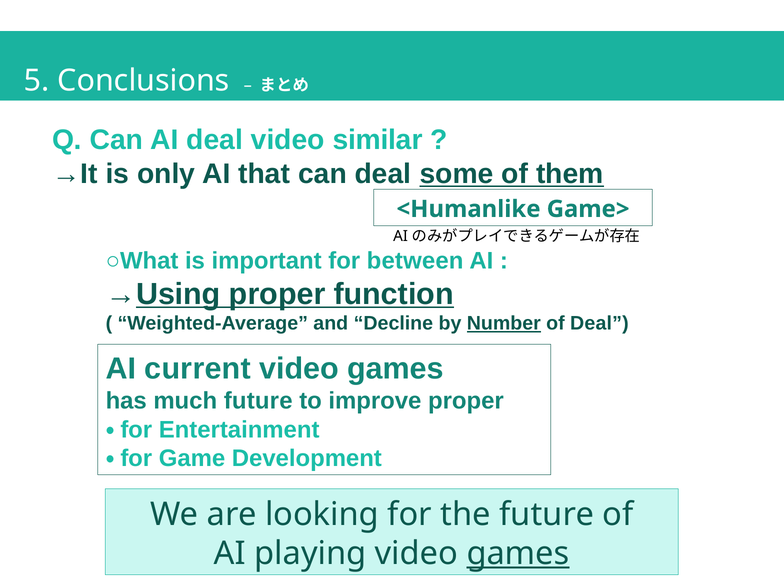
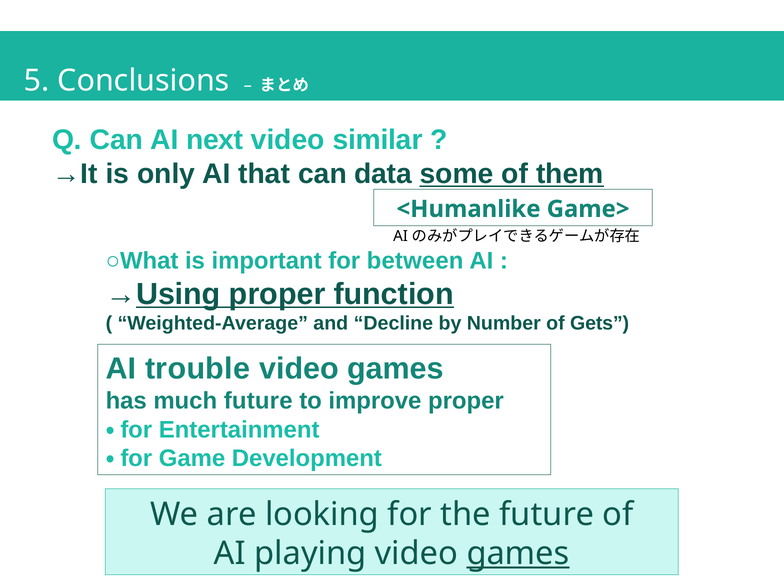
AI deal: deal -> next
can deal: deal -> data
Number underline: present -> none
of Deal: Deal -> Gets
current: current -> trouble
